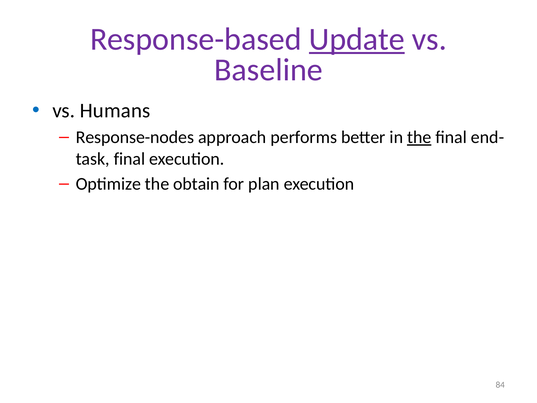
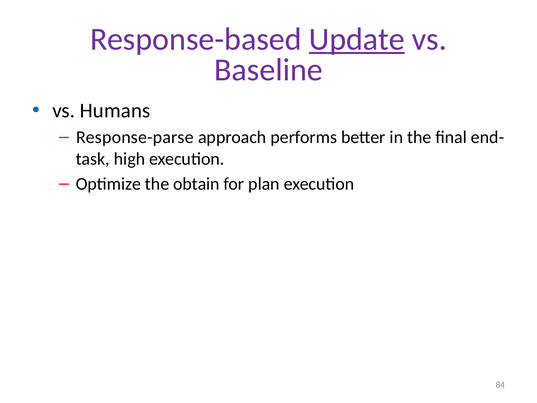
Response-nodes: Response-nodes -> Response-parse
the at (419, 137) underline: present -> none
final at (130, 159): final -> high
